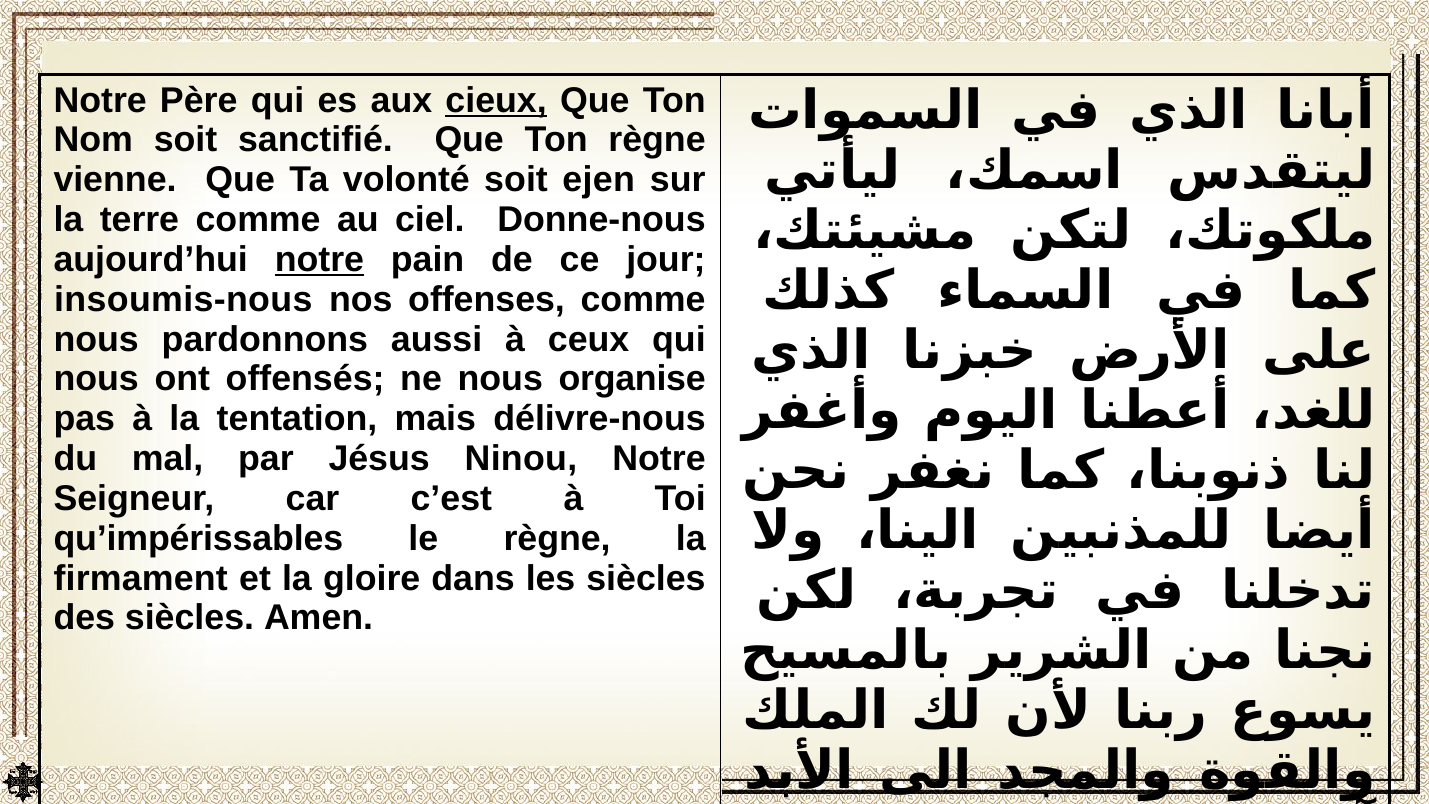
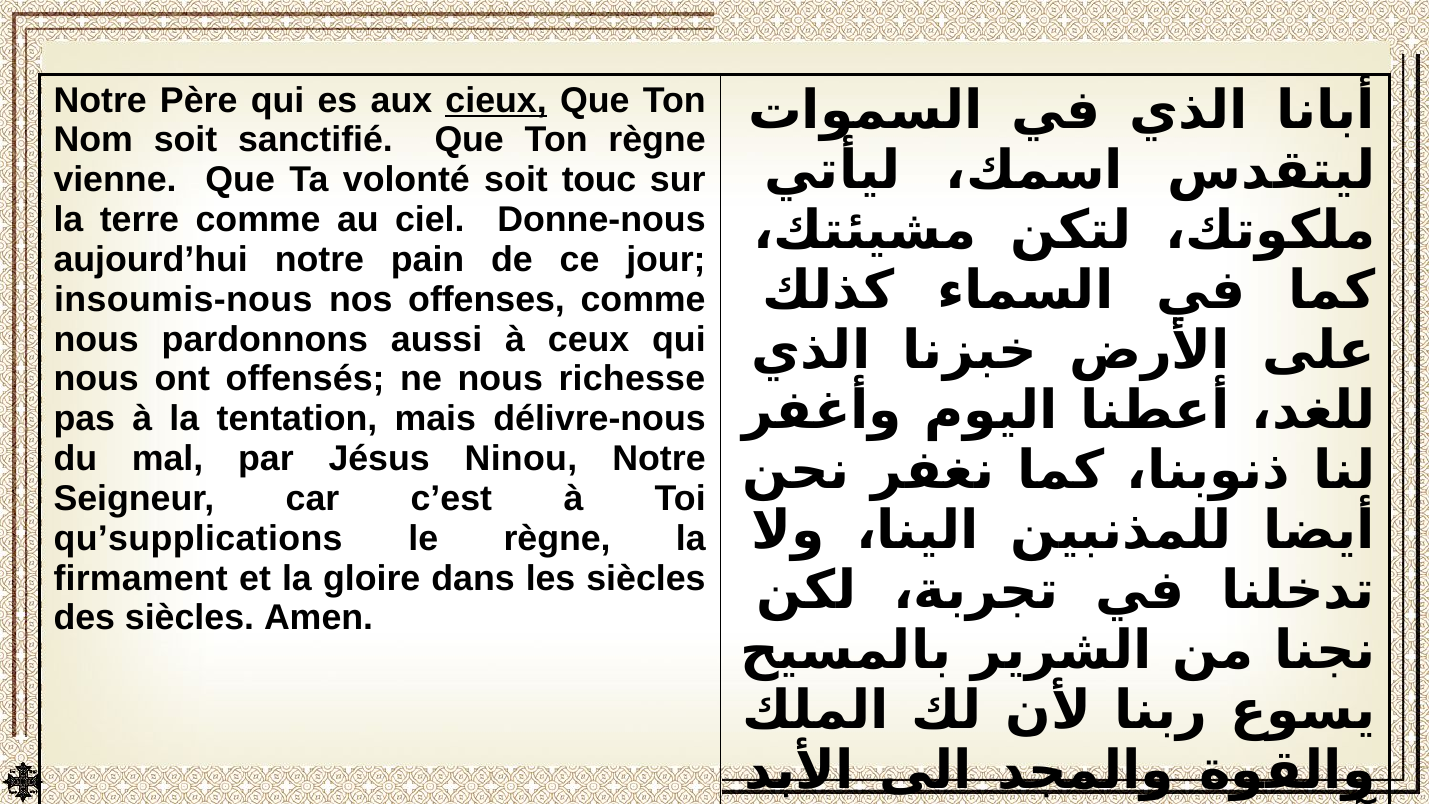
ejen: ejen -> touc
notre at (319, 260) underline: present -> none
organise: organise -> richesse
qu’impérissables: qu’impérissables -> qu’supplications
